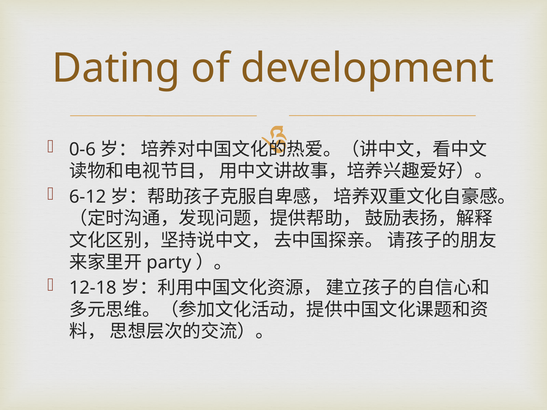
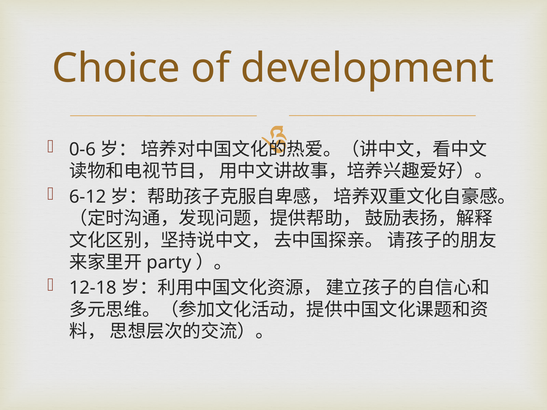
Dating: Dating -> Choice
